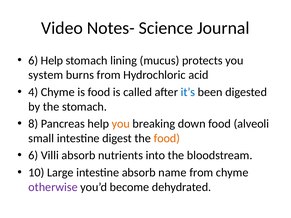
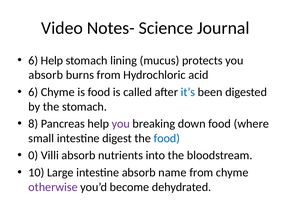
system at (46, 75): system -> absorb
4 at (33, 92): 4 -> 6
you at (121, 124) colour: orange -> purple
alveoli: alveoli -> where
food at (167, 138) colour: orange -> blue
6 at (33, 156): 6 -> 0
